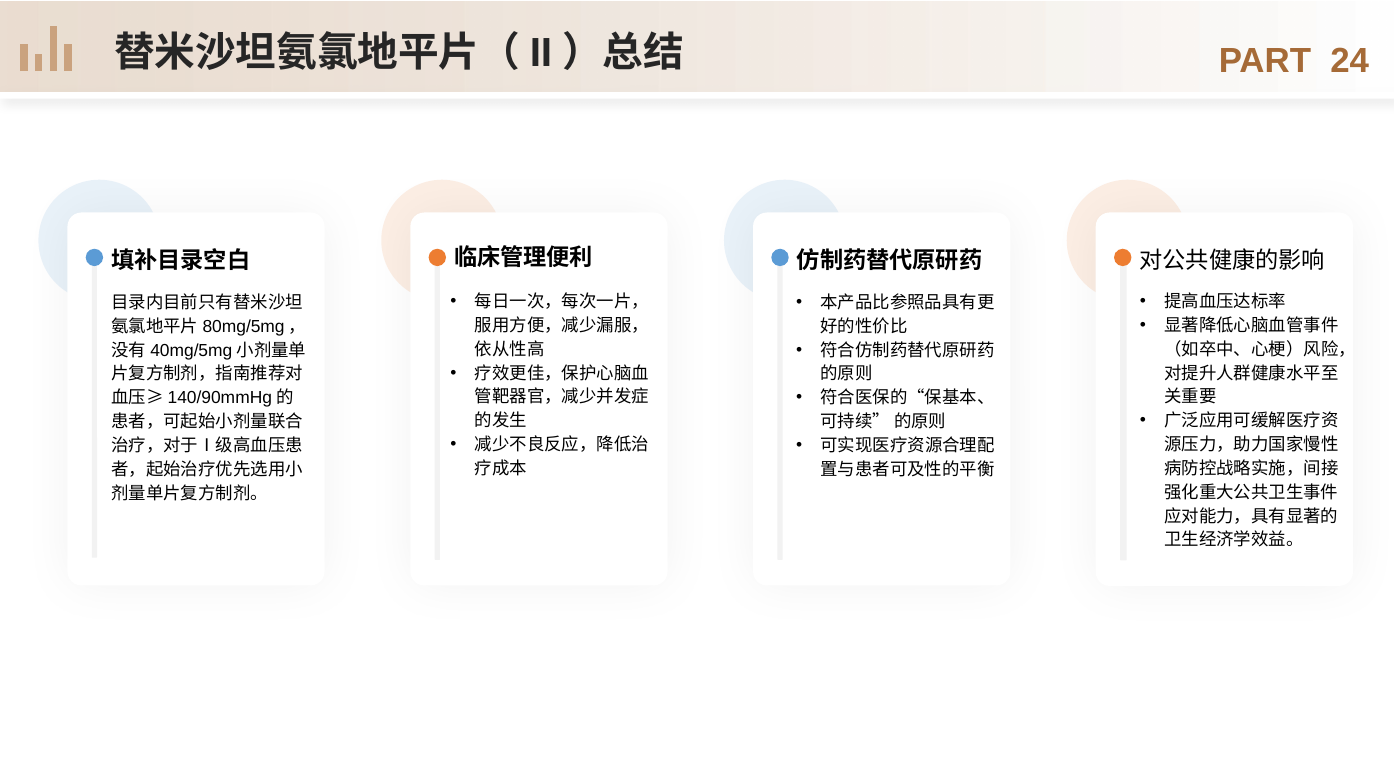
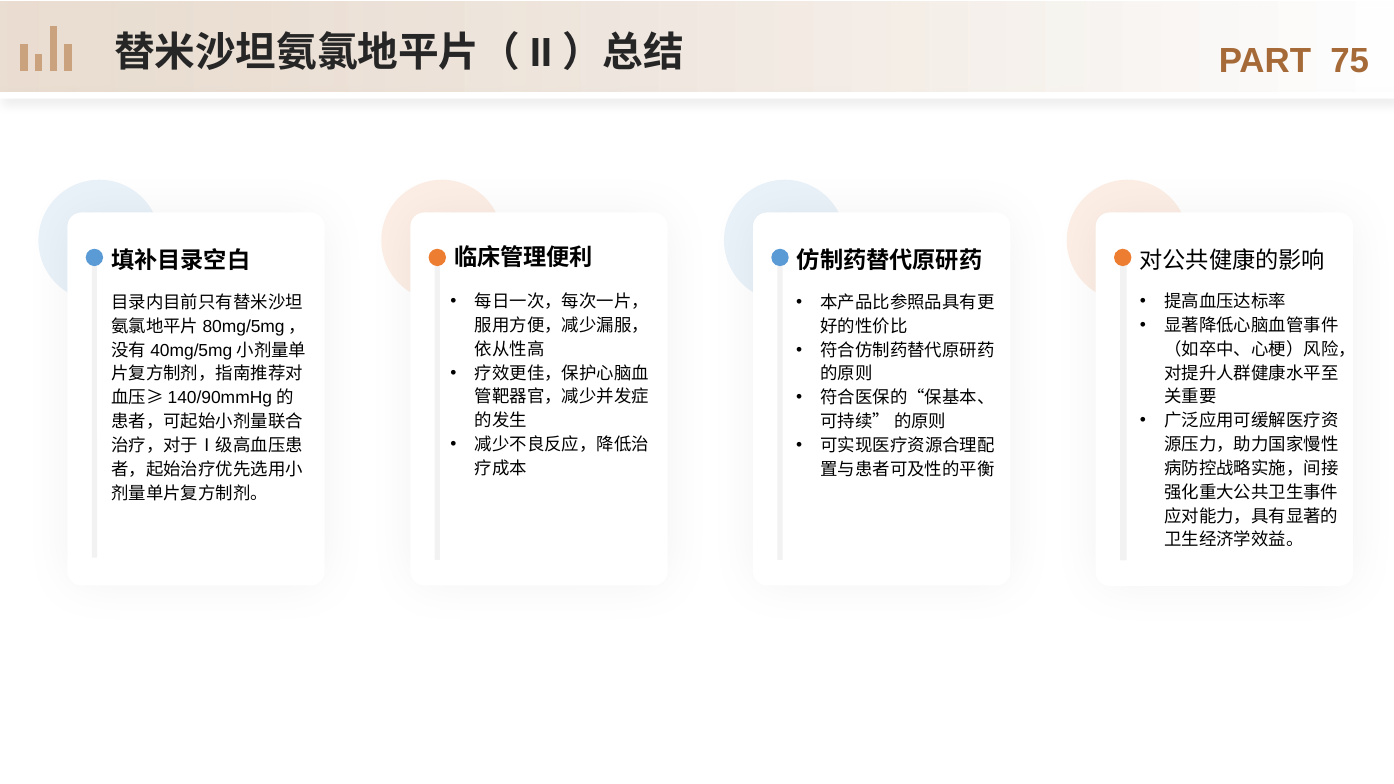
24: 24 -> 75
